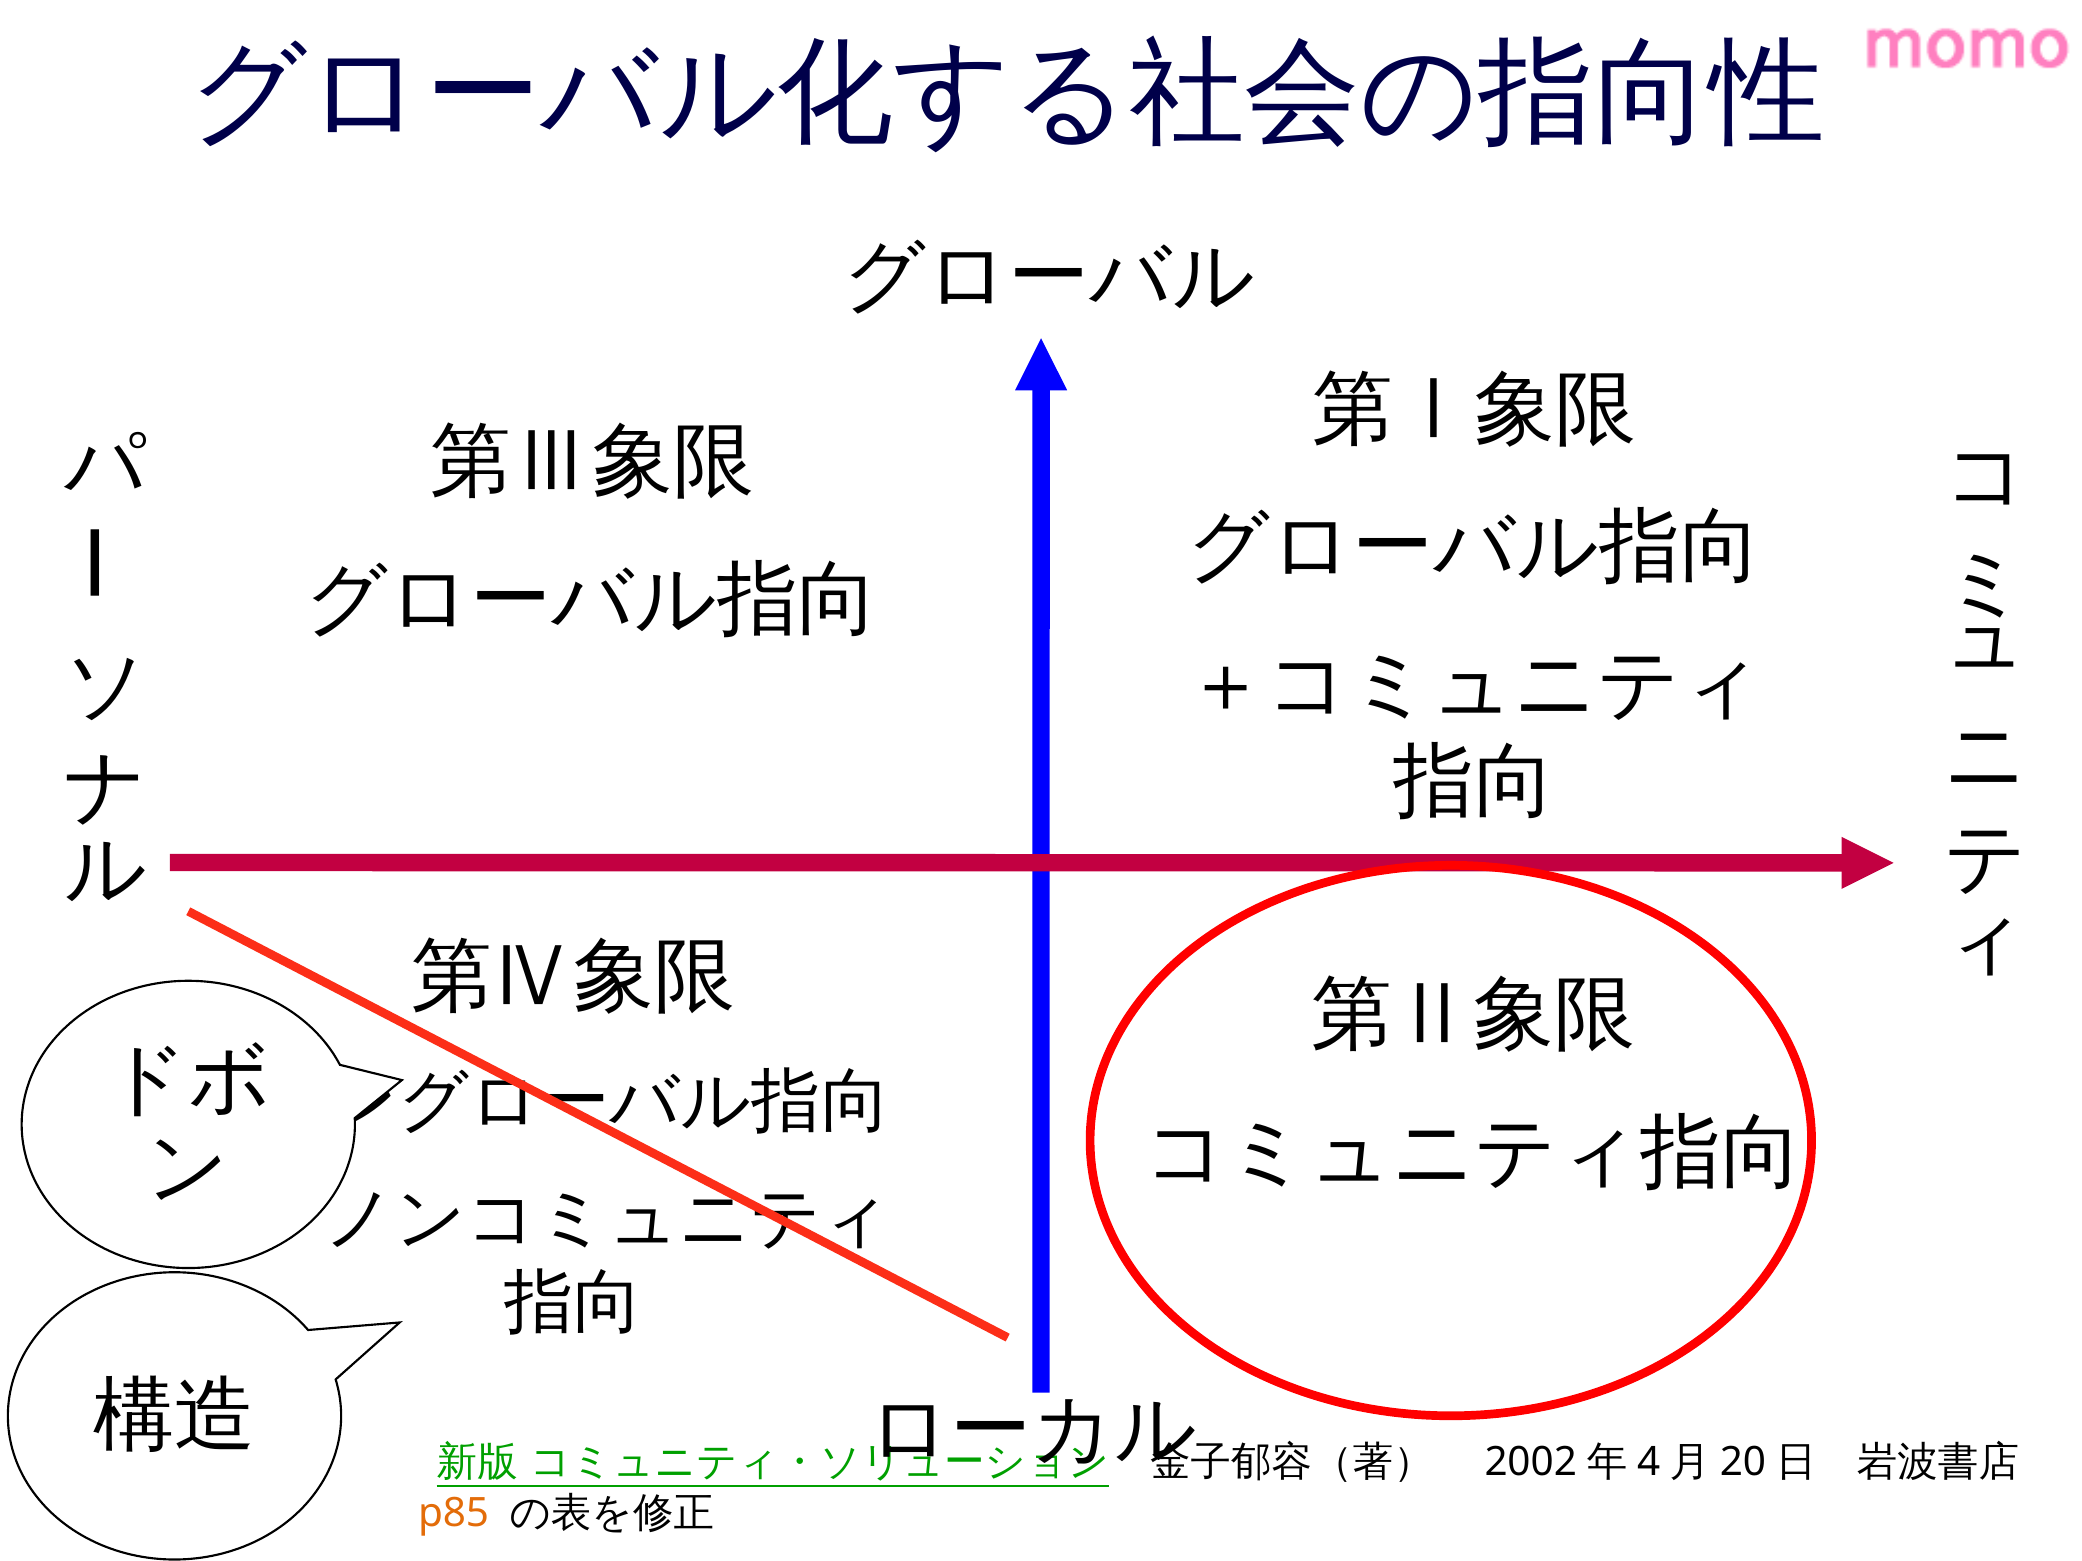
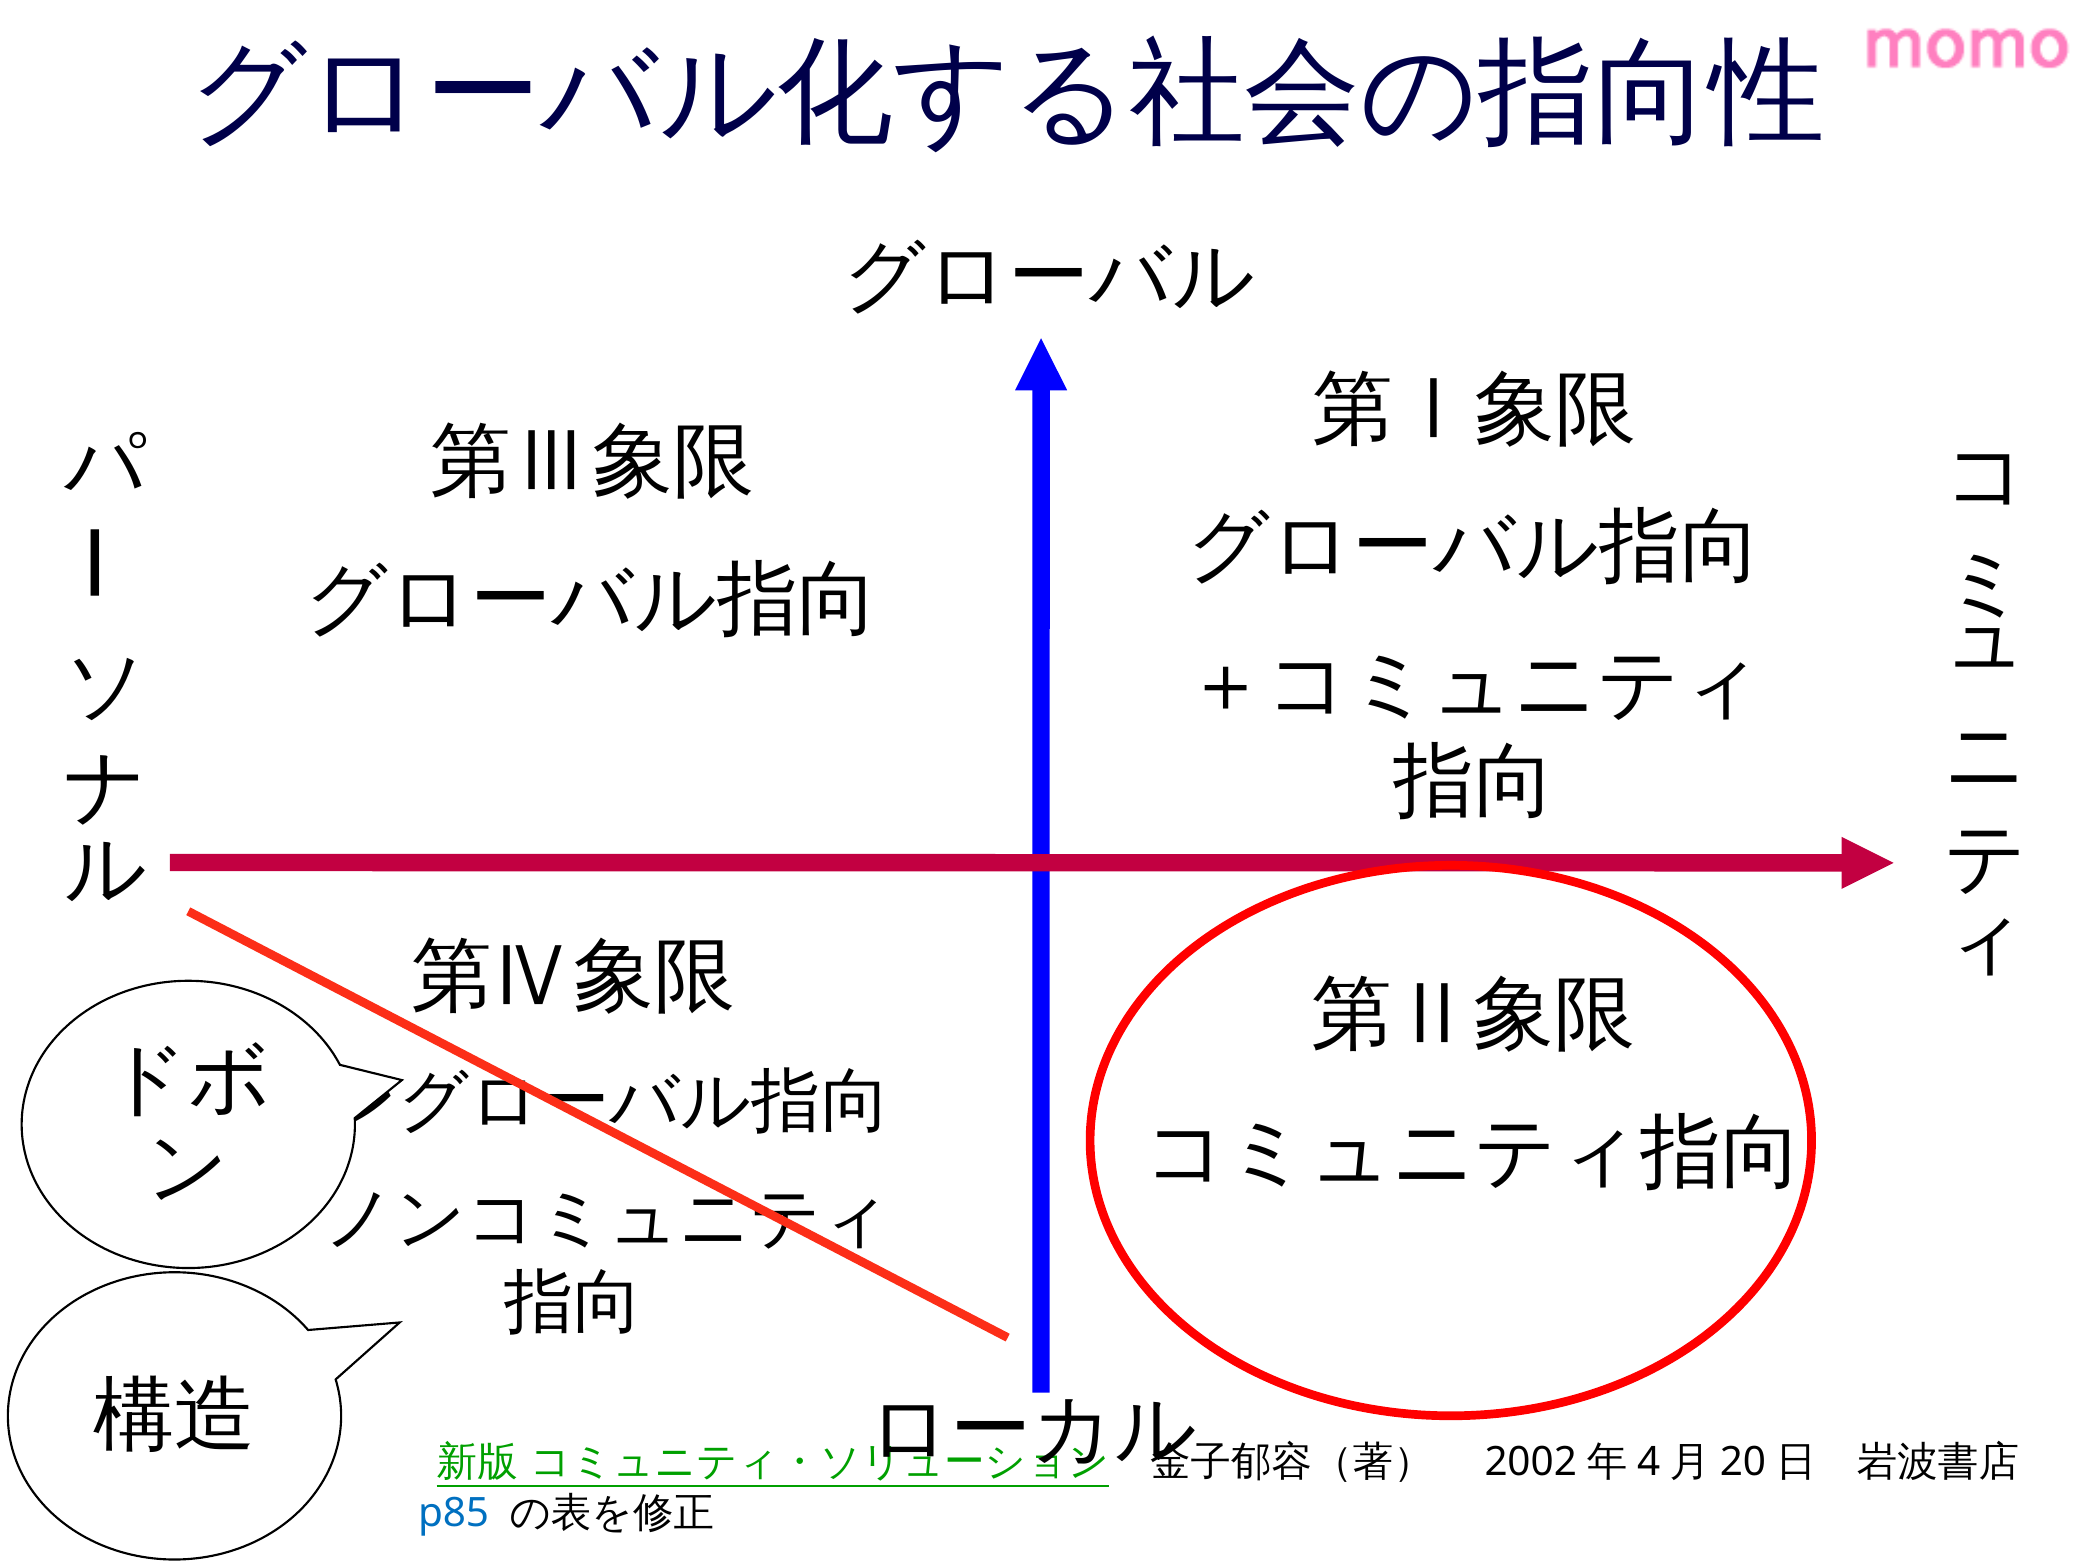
p85 colour: orange -> blue
